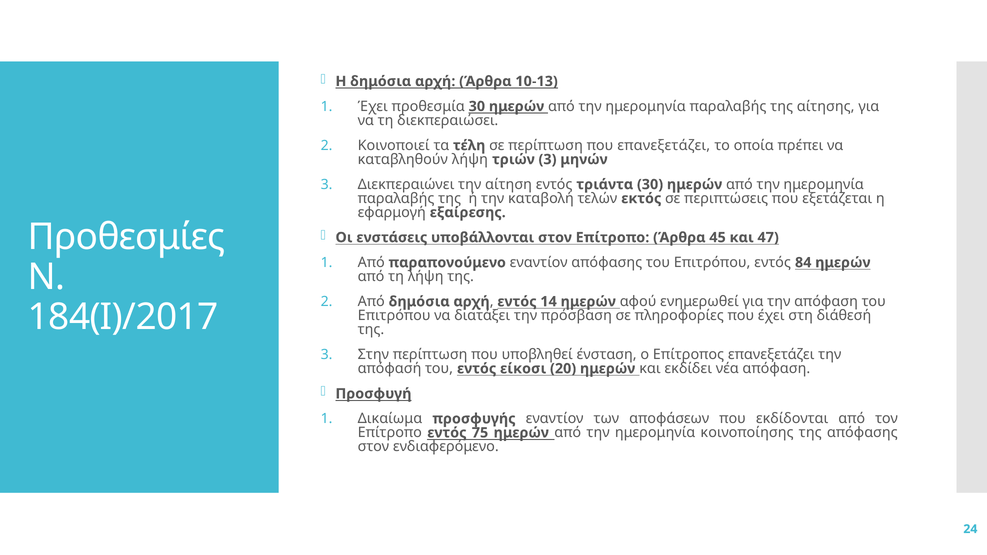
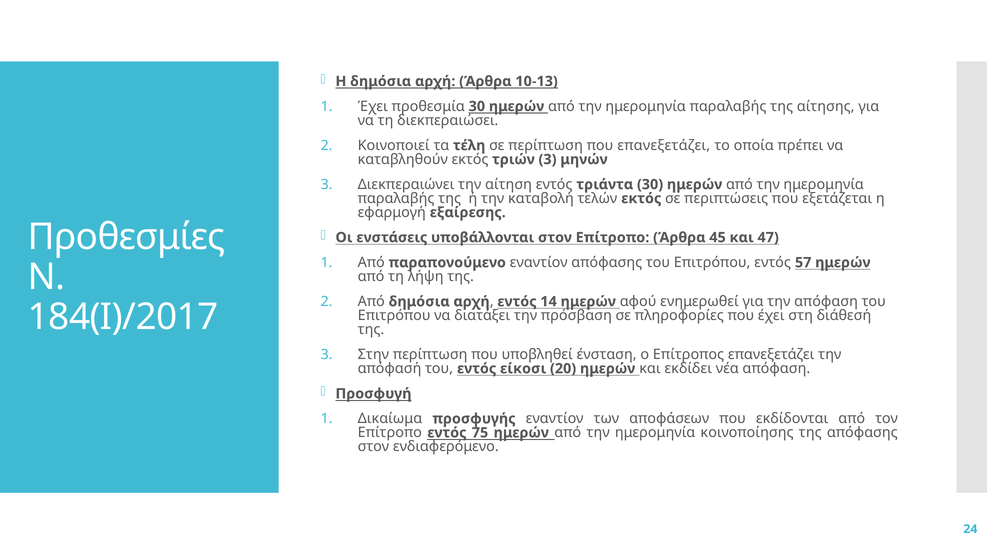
καταβληθούν λήψη: λήψη -> εκτός
84: 84 -> 57
